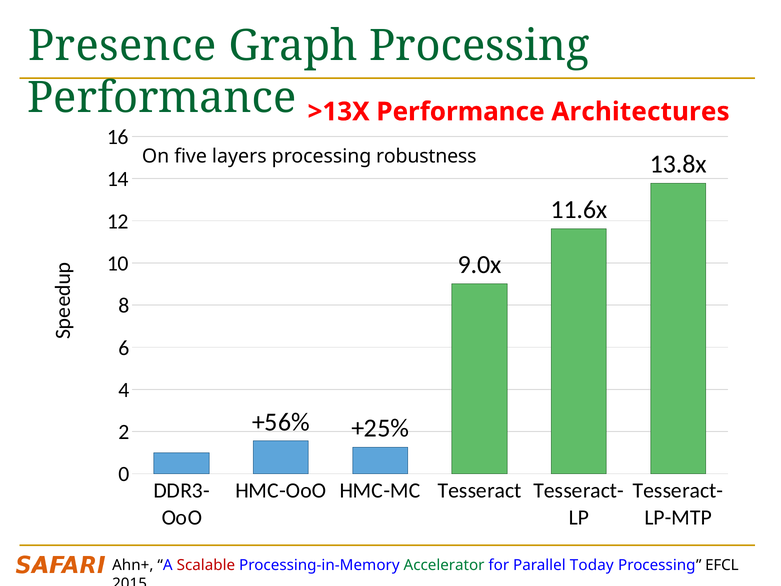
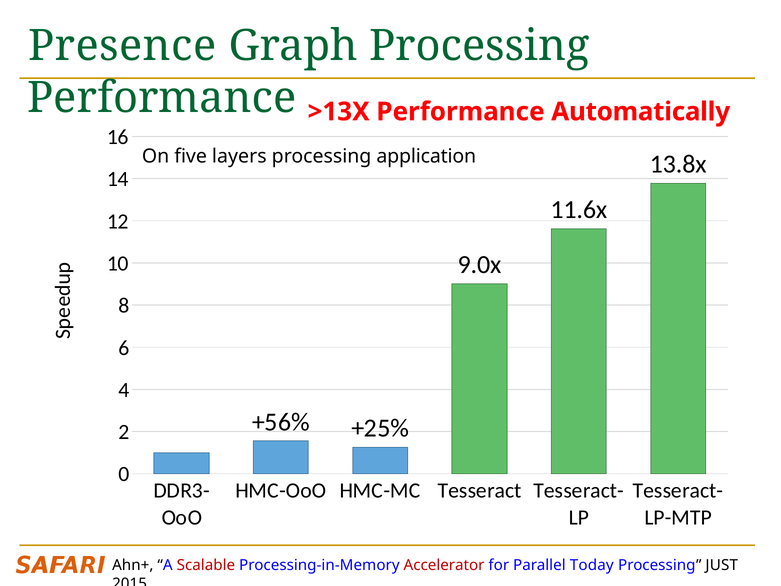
Architectures: Architectures -> Automatically
robustness: robustness -> application
Accelerator colour: green -> red
EFCL: EFCL -> JUST
